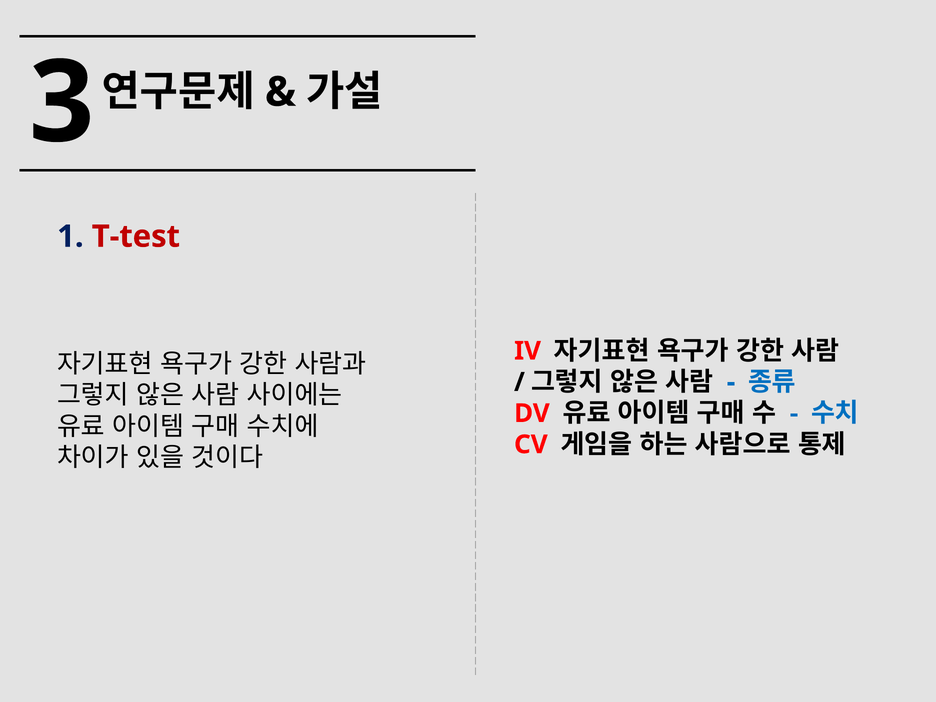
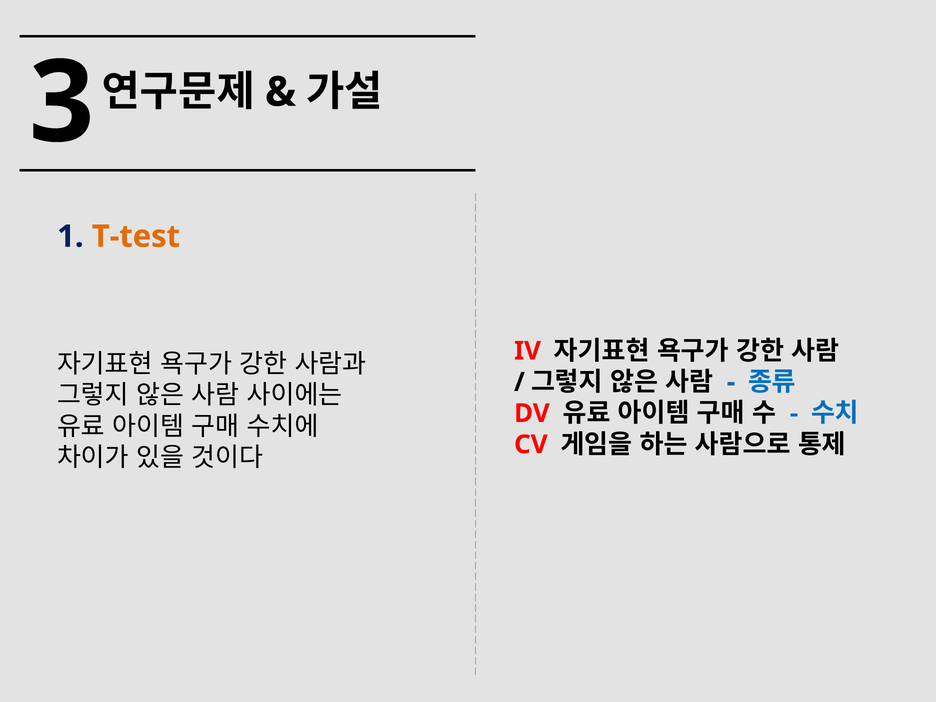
T-test colour: red -> orange
